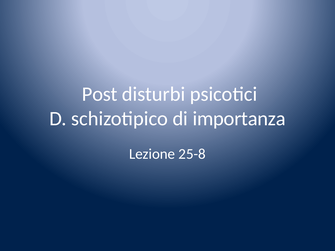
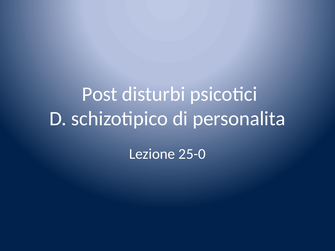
importanza: importanza -> personalita
25-8: 25-8 -> 25-0
